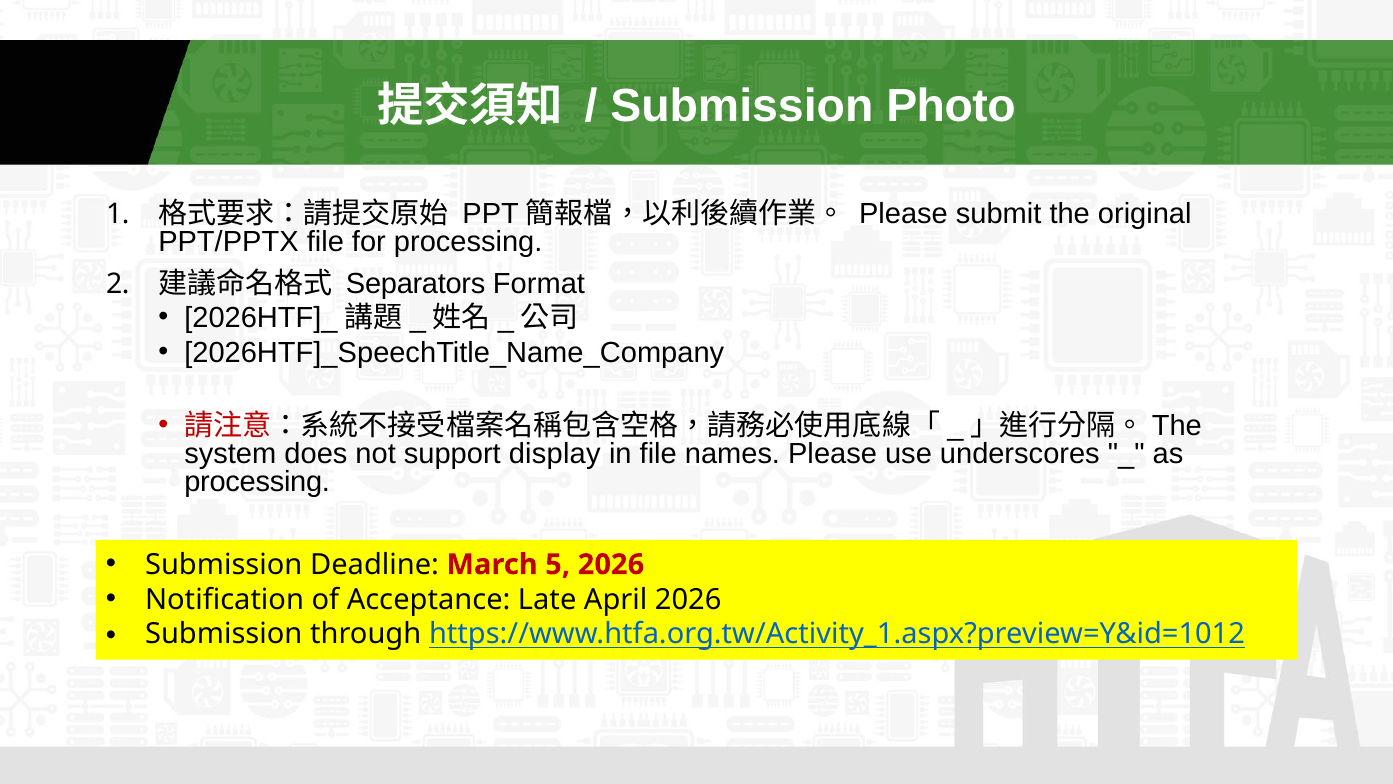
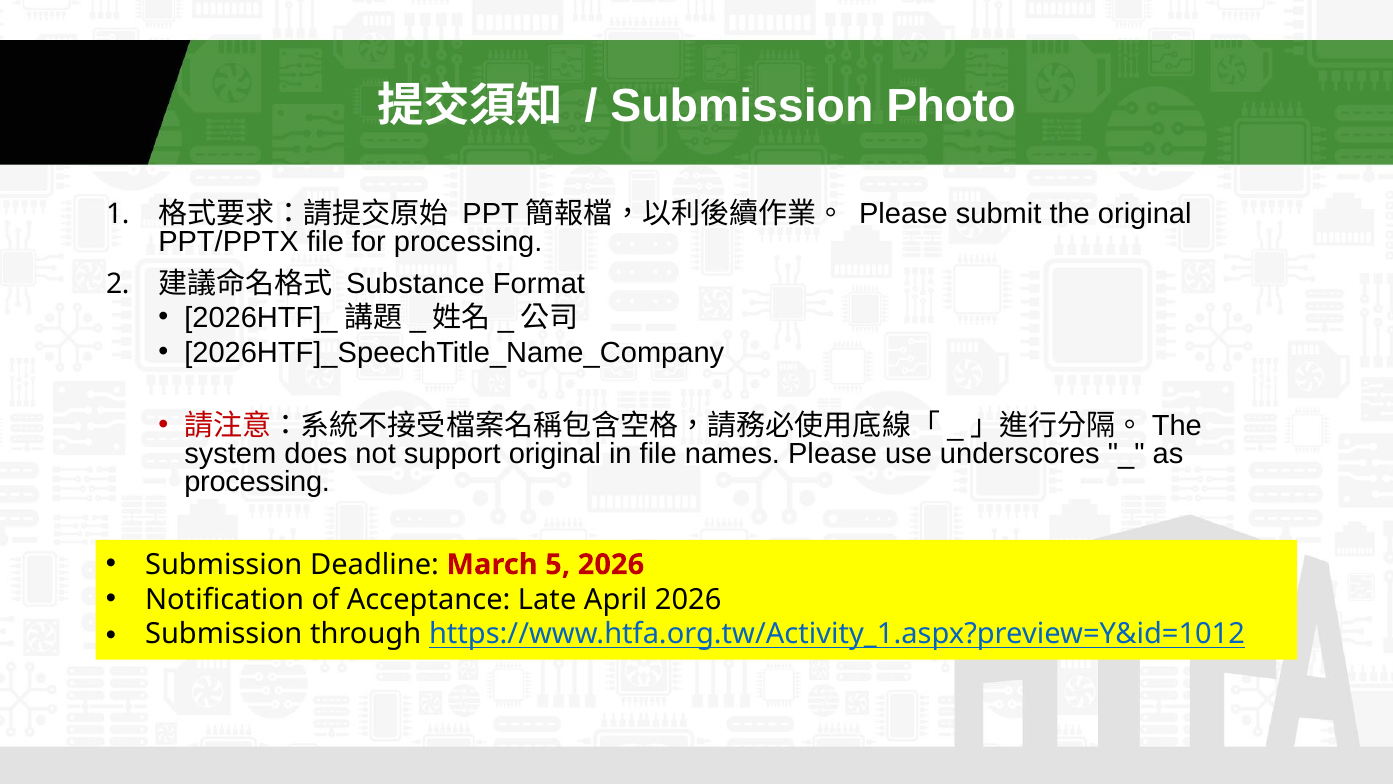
Separators: Separators -> Substance
support display: display -> original
